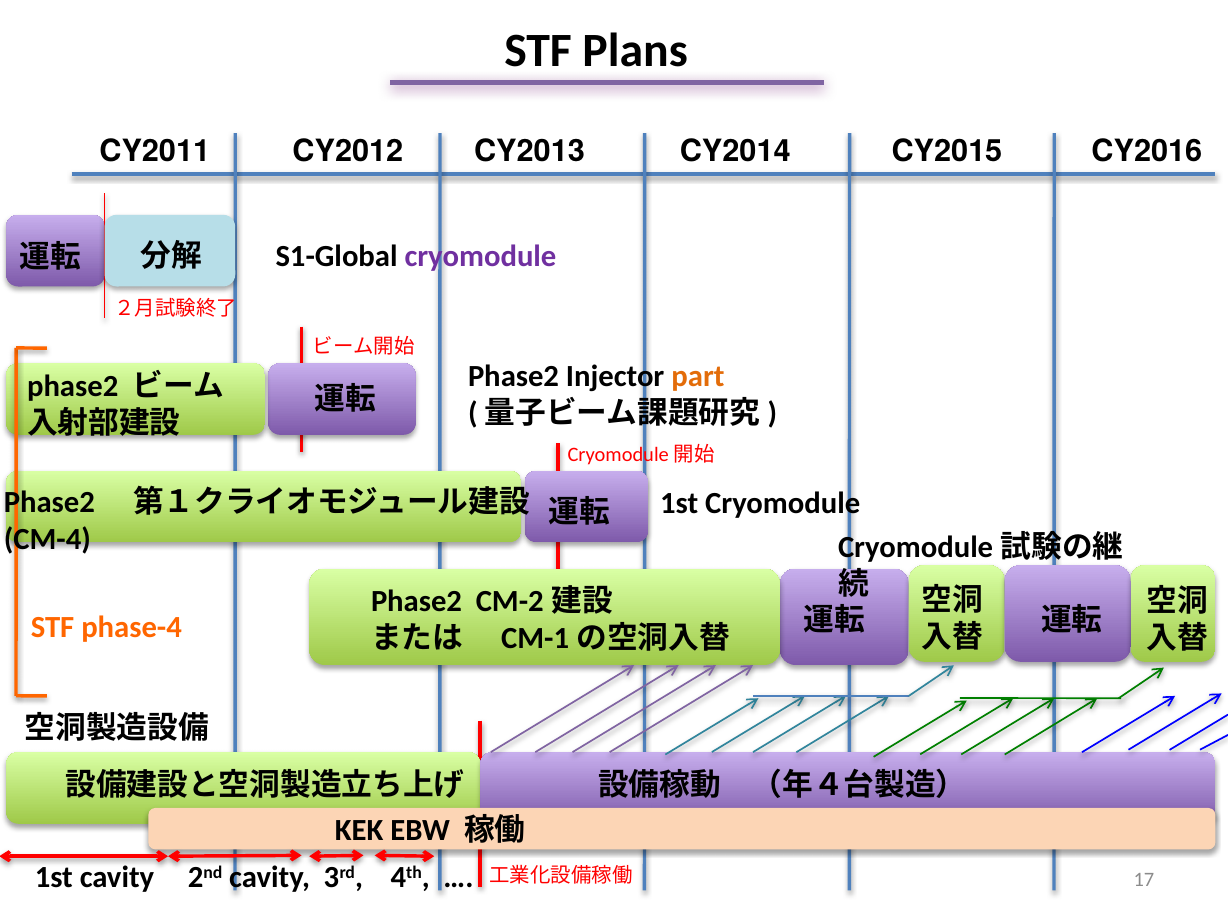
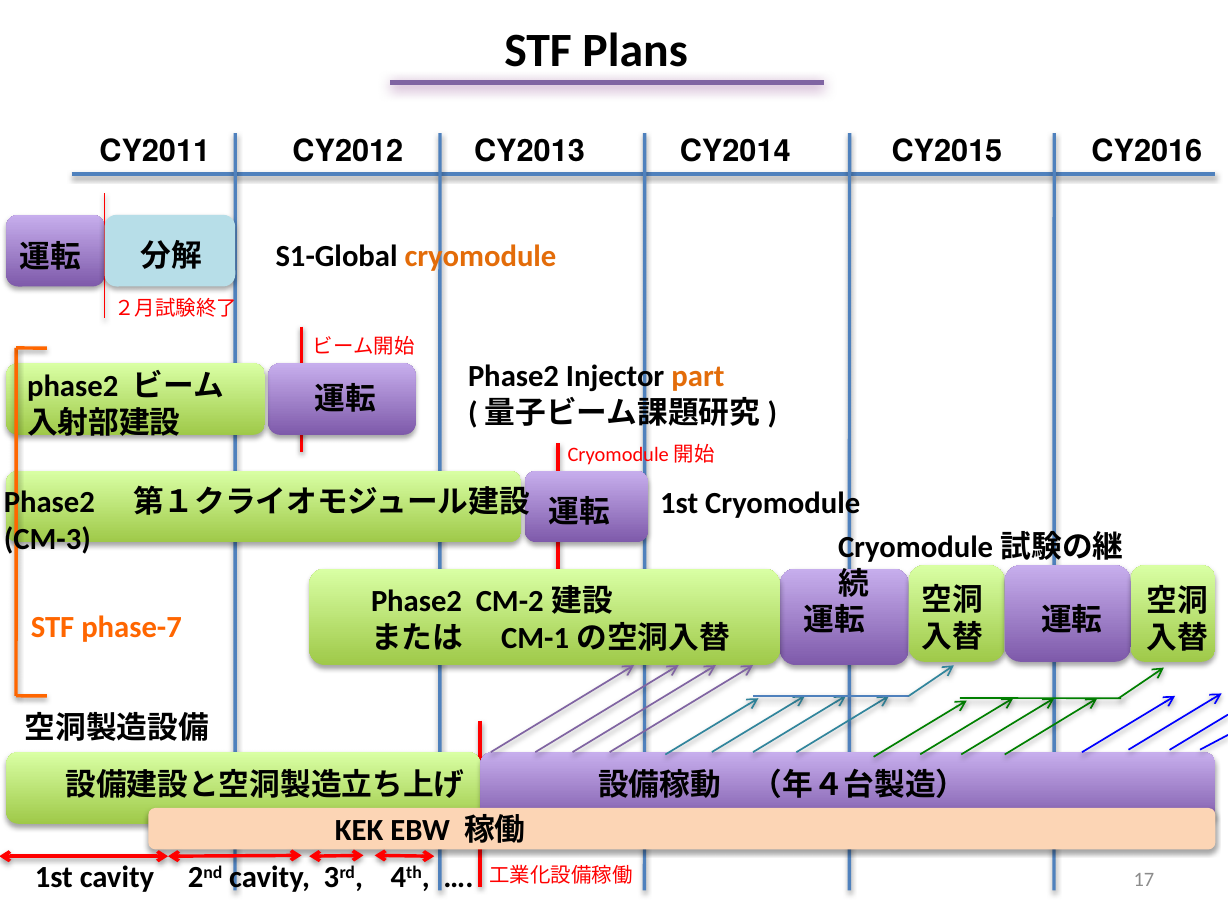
cryomodule at (480, 257) colour: purple -> orange
CM-4: CM-4 -> CM-3
phase-4: phase-4 -> phase-7
